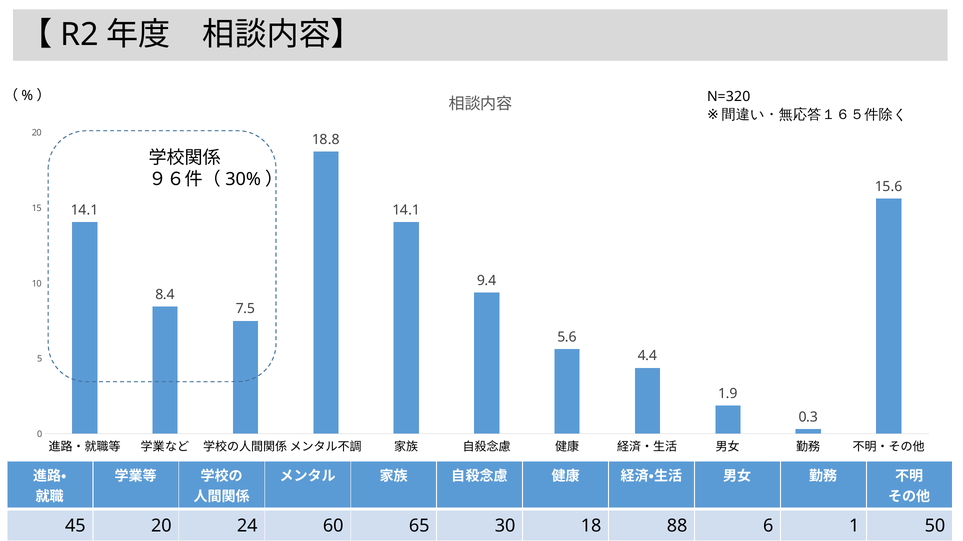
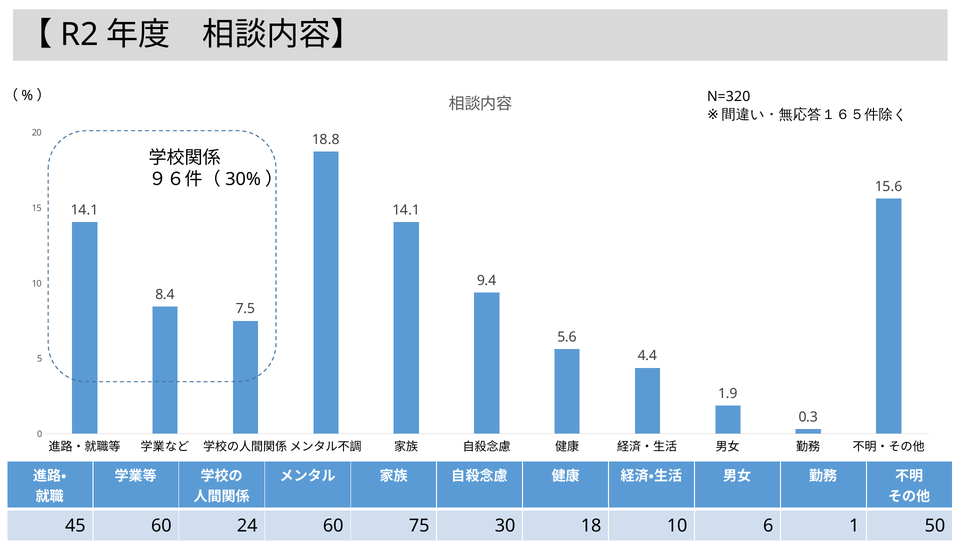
45 20: 20 -> 60
65: 65 -> 75
18 88: 88 -> 10
